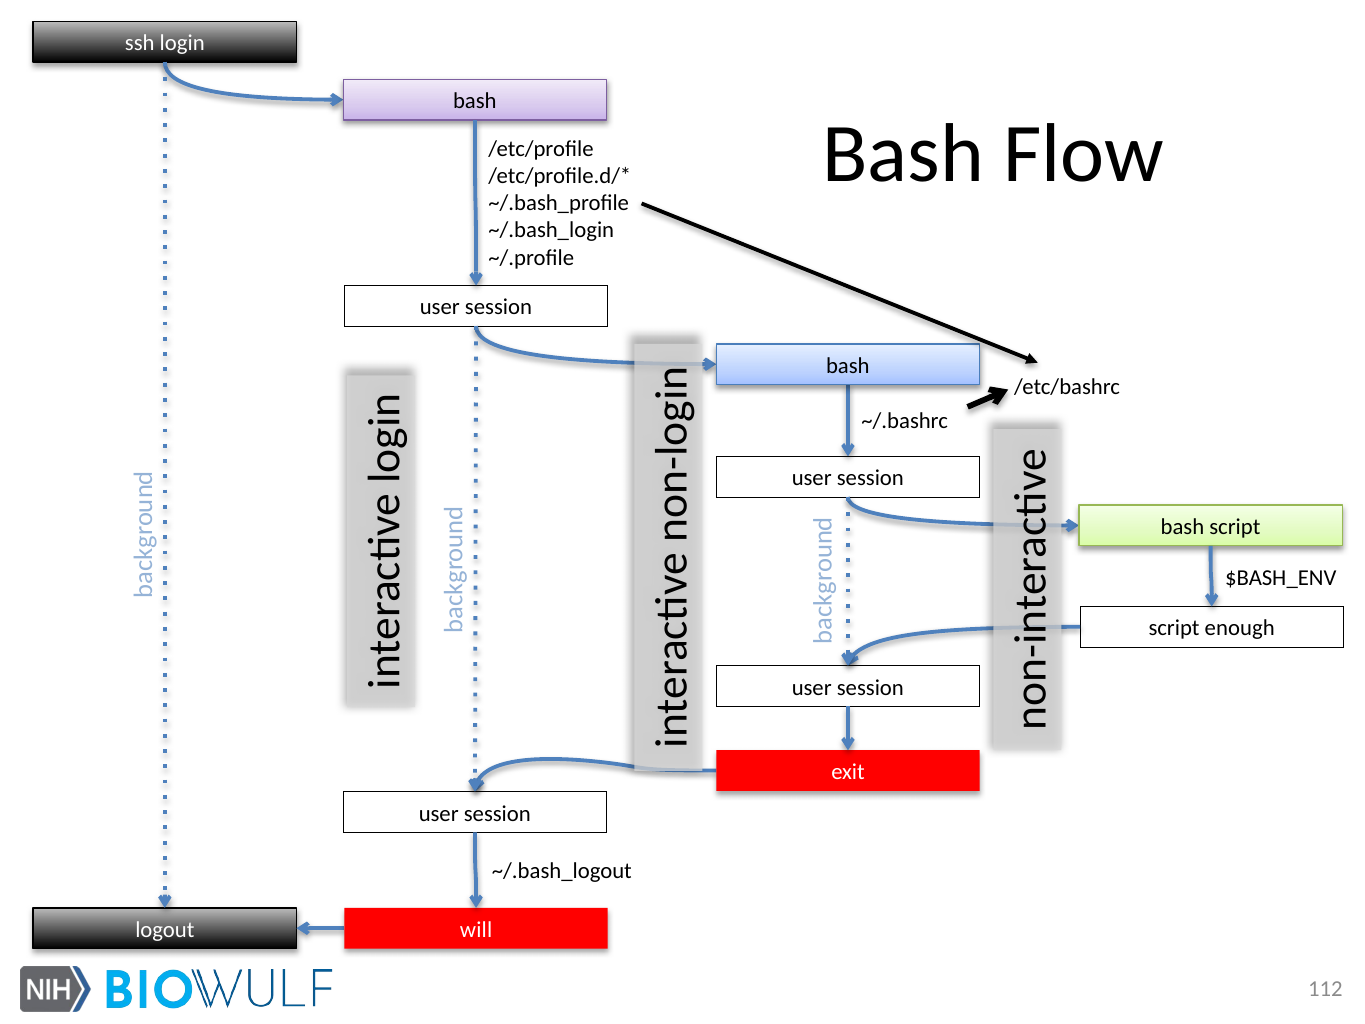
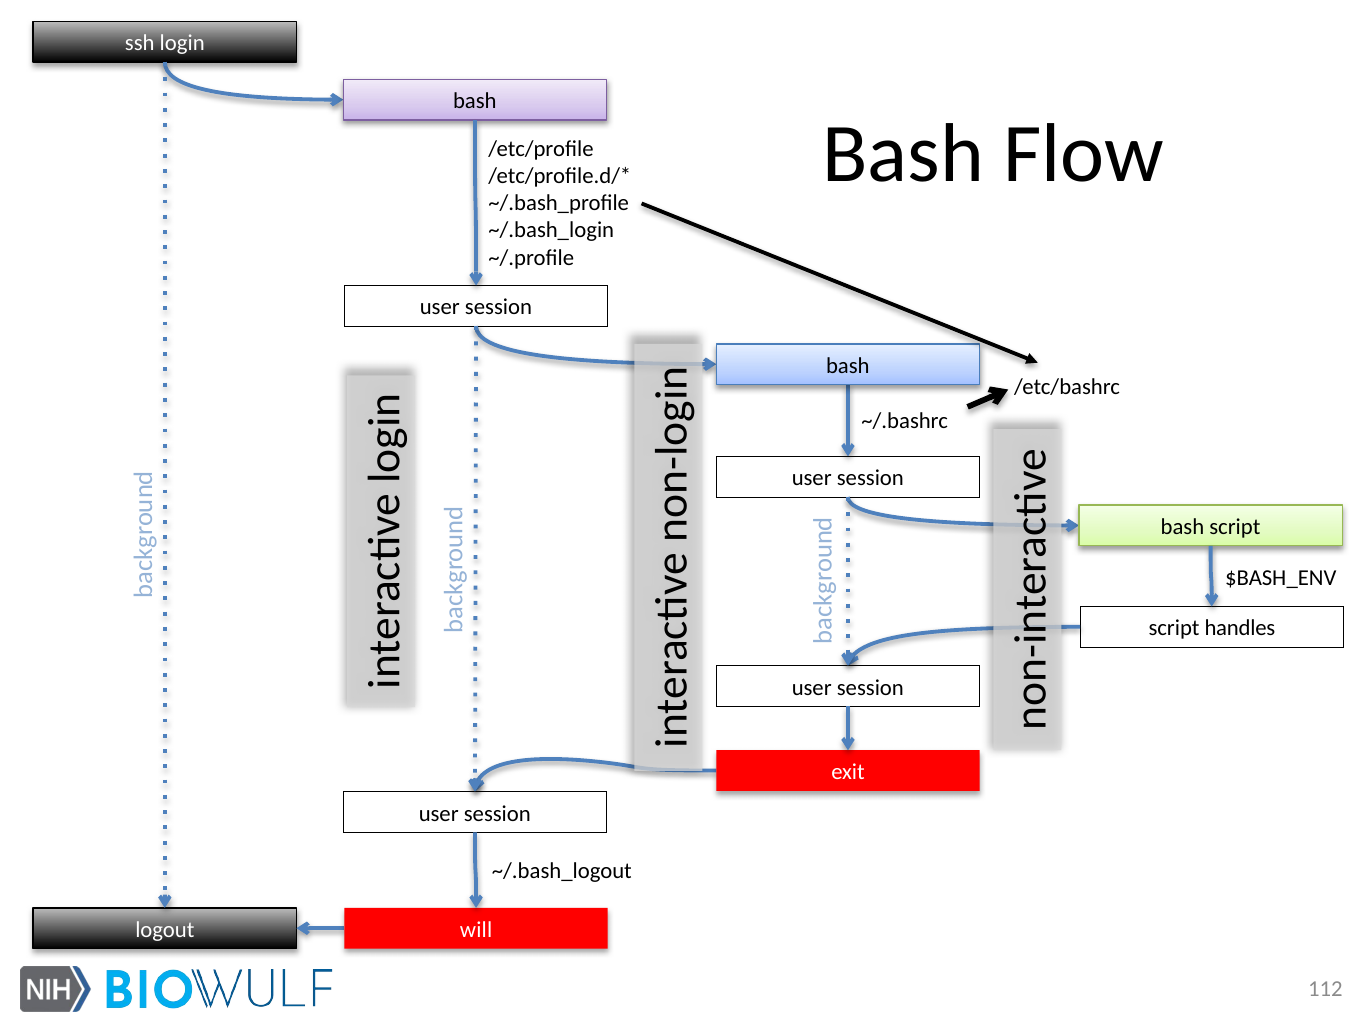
enough: enough -> handles
